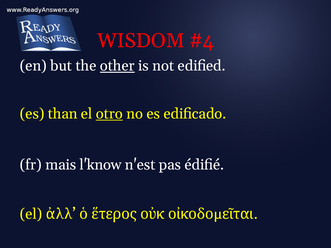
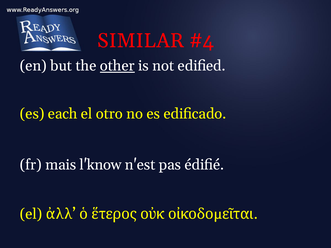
WISDOM: WISDOM -> SIMILAR
than: than -> each
otro underline: present -> none
